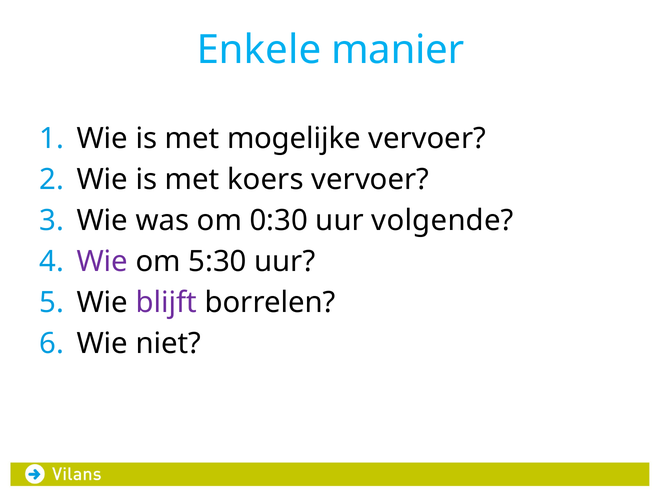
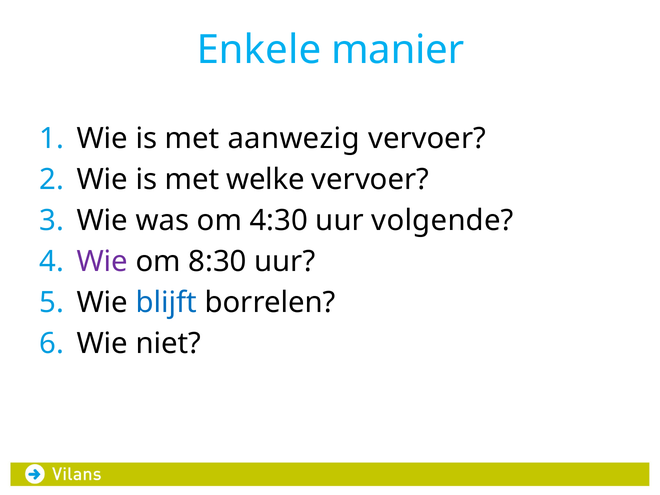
mogelijke: mogelijke -> aanwezig
koers: koers -> welke
0:30: 0:30 -> 4:30
5:30: 5:30 -> 8:30
blijft colour: purple -> blue
